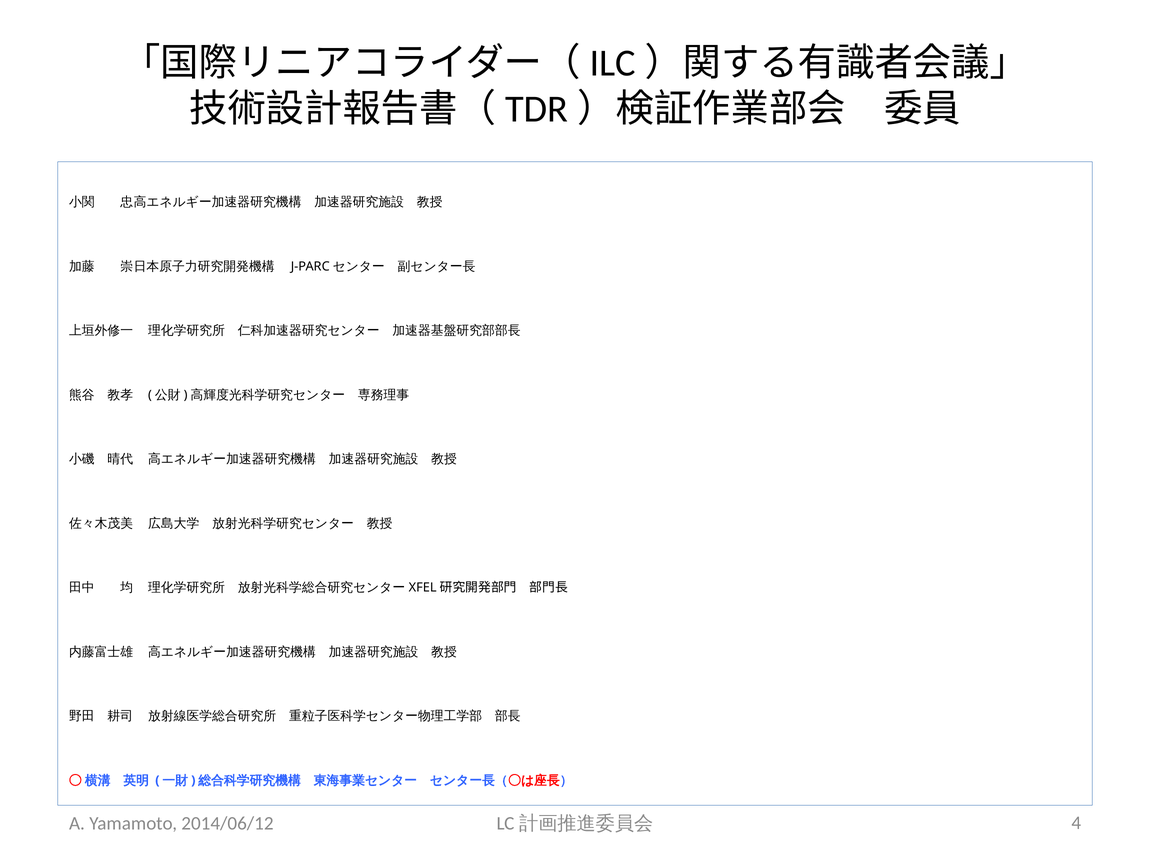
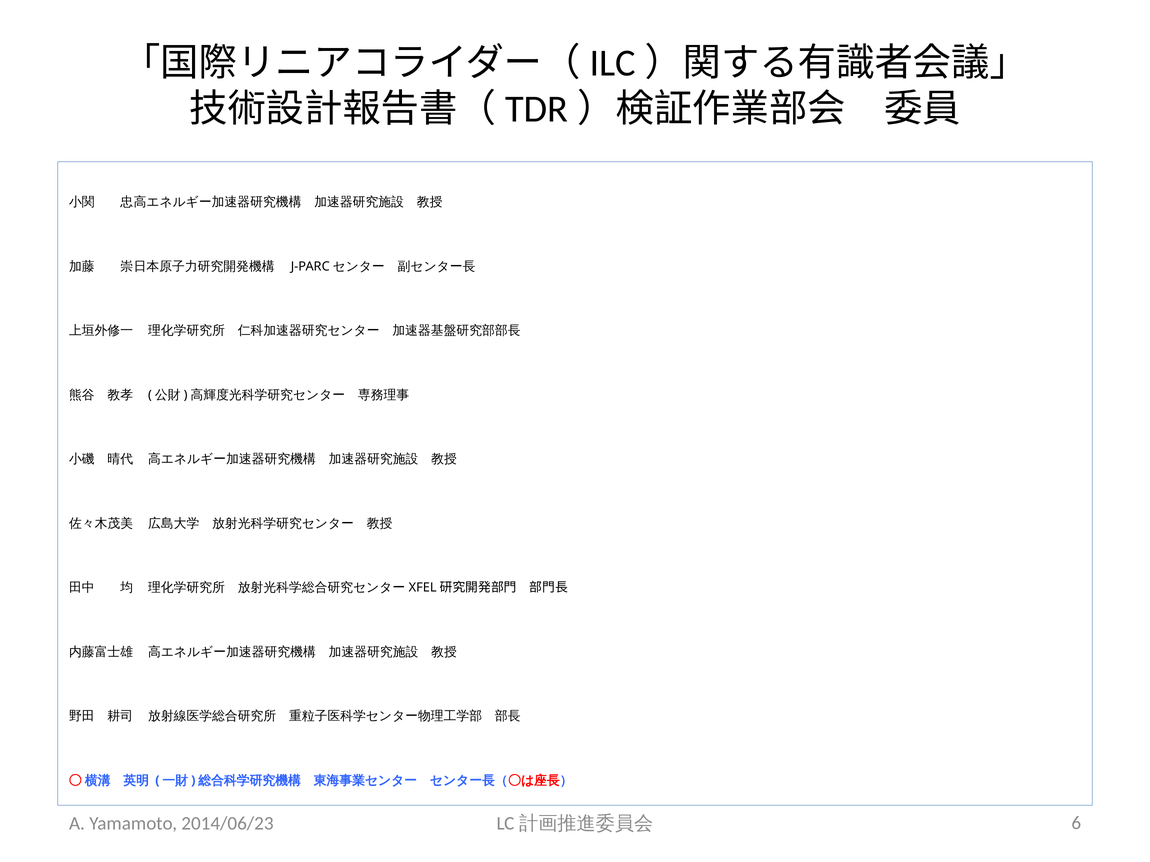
2014/06/12: 2014/06/12 -> 2014/06/23
4: 4 -> 6
